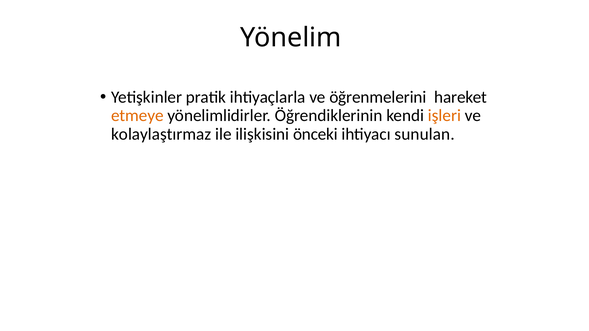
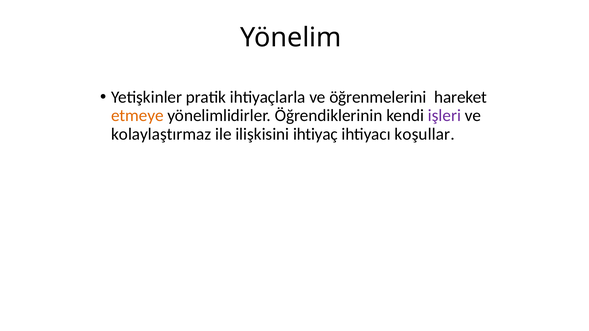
işleri colour: orange -> purple
önceki: önceki -> ihtiyaç
sunulan: sunulan -> koşullar
